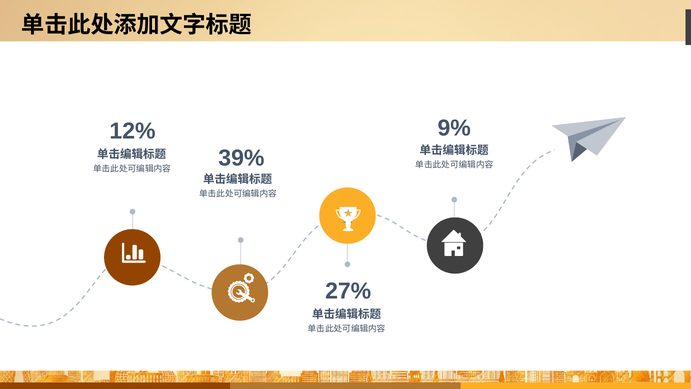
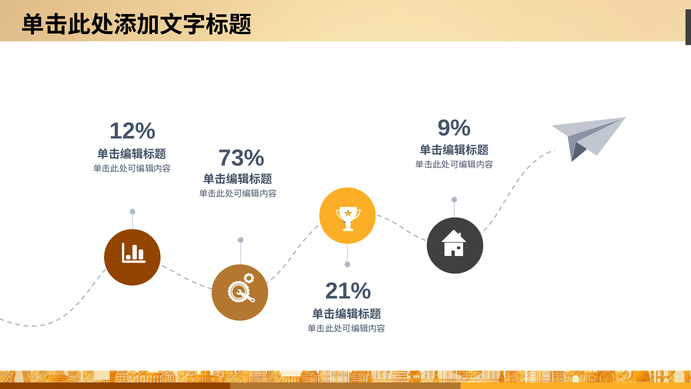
39%: 39% -> 73%
27%: 27% -> 21%
